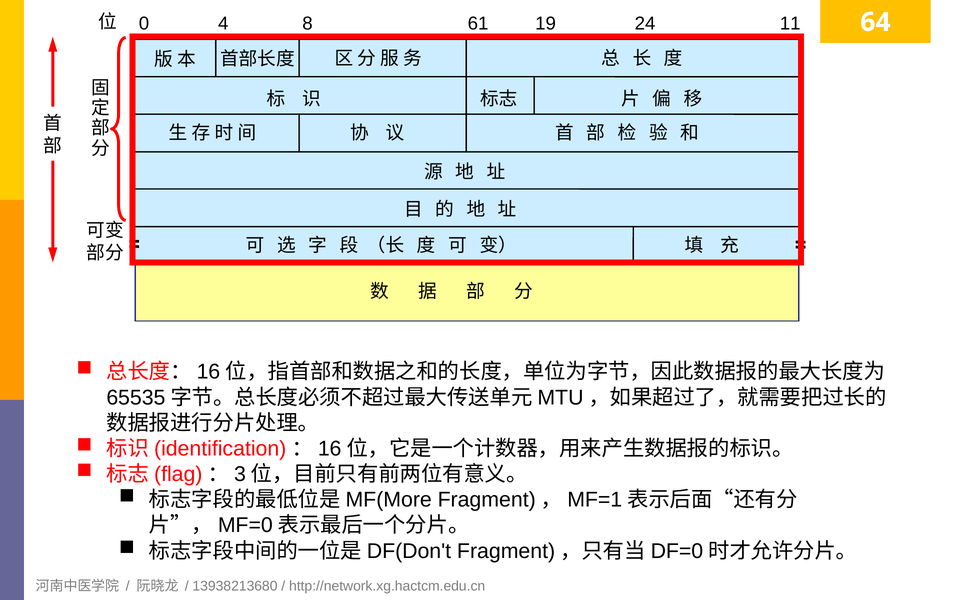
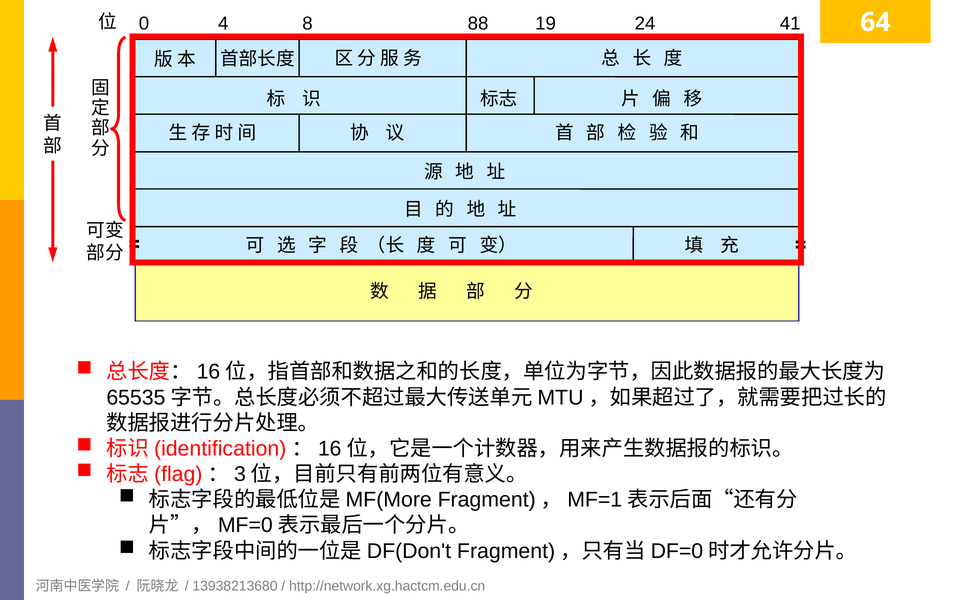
61: 61 -> 88
11: 11 -> 41
